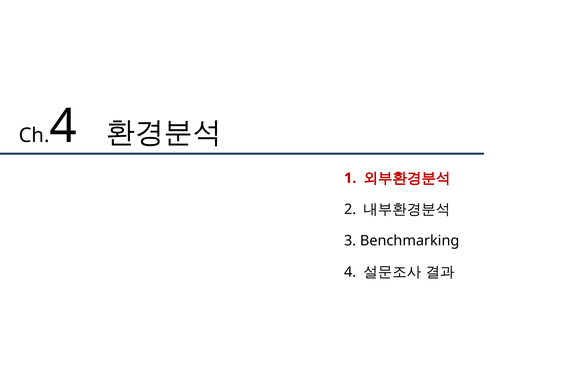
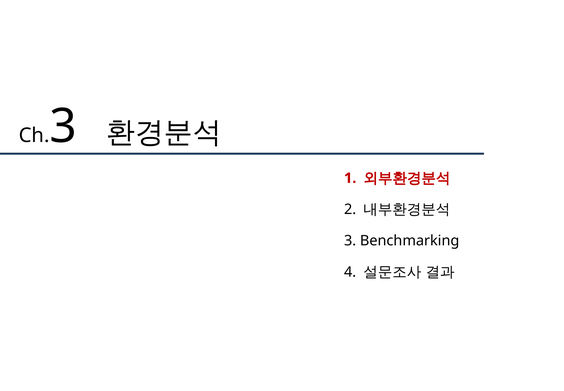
4 at (63, 126): 4 -> 3
